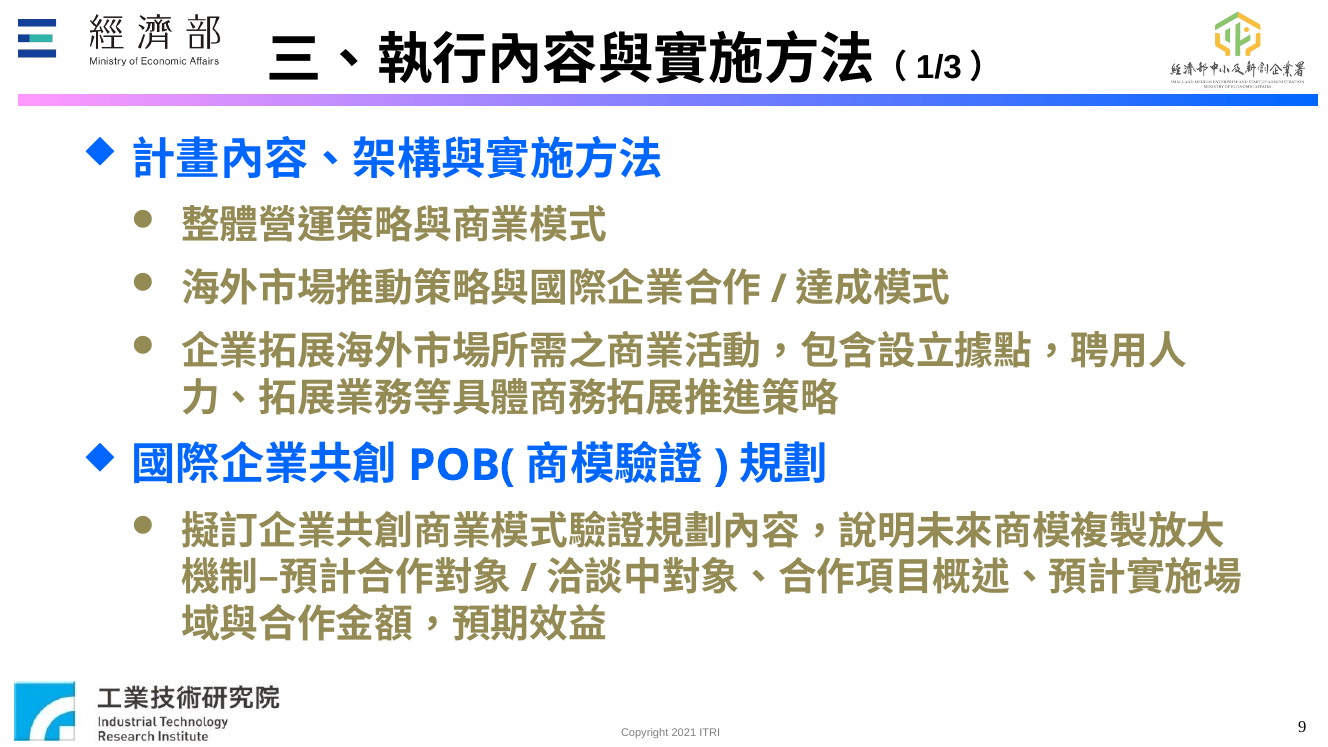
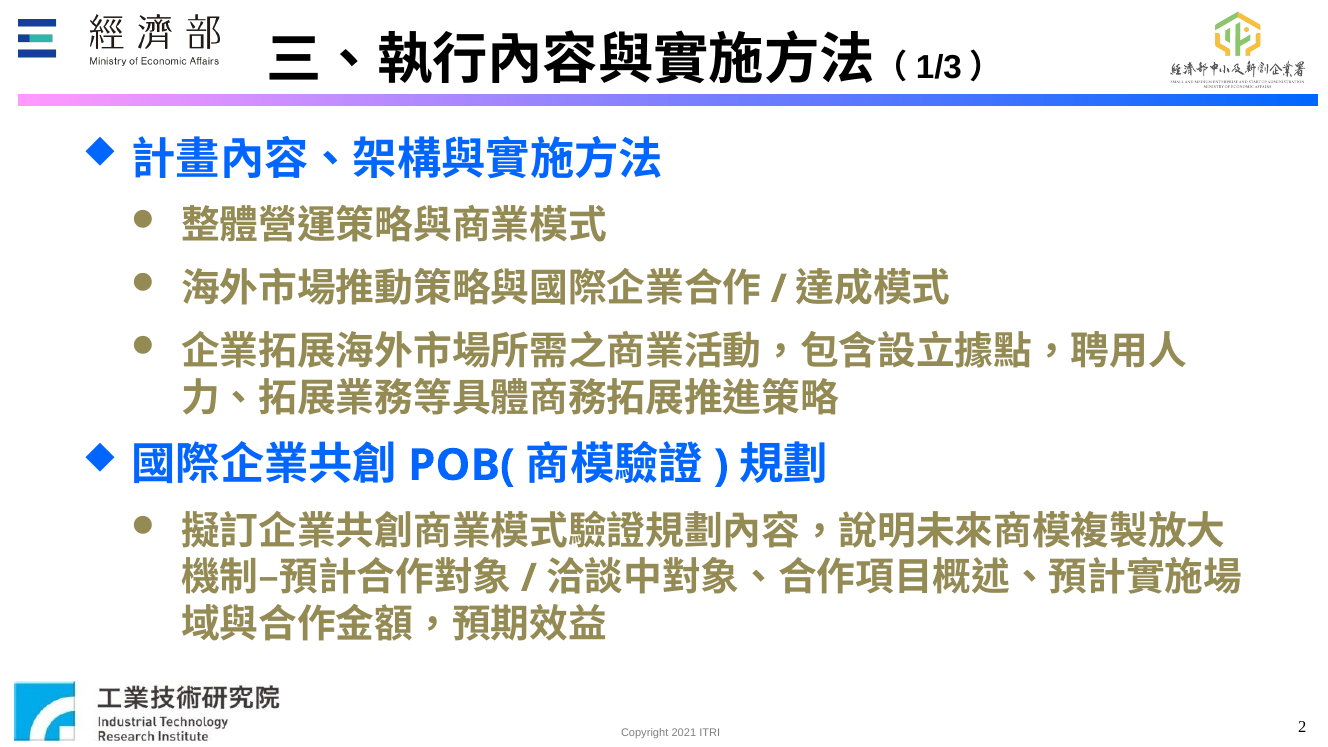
9: 9 -> 2
